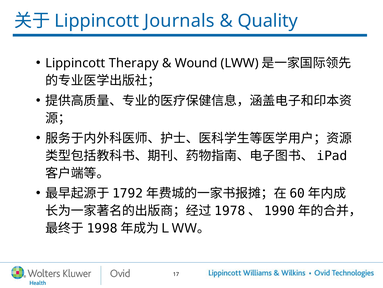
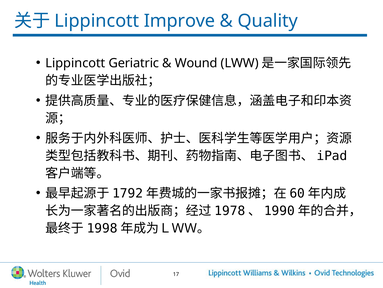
Journals: Journals -> Improve
Therapy: Therapy -> Geriatric
